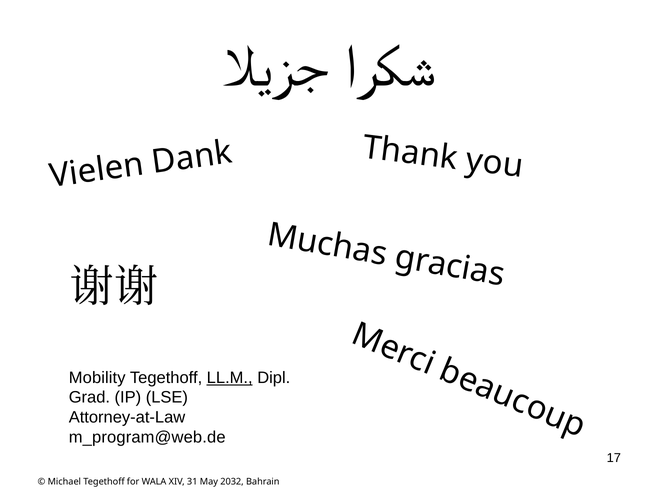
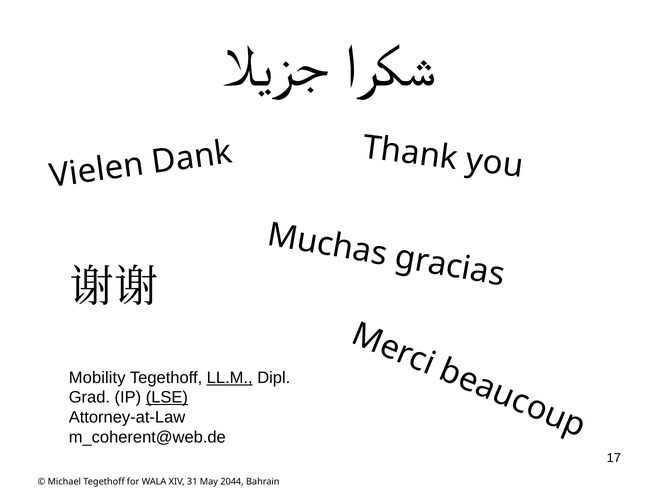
LSE underline: none -> present
m_program@web.de: m_program@web.de -> m_coherent@web.de
2032: 2032 -> 2044
